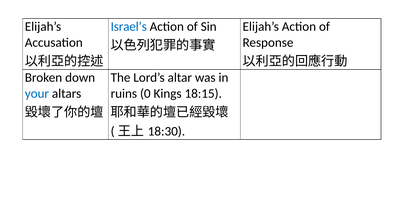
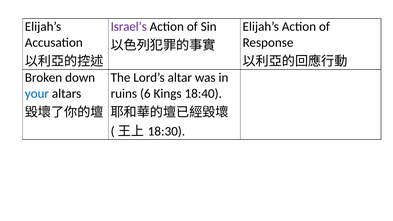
Israel’s colour: blue -> purple
0: 0 -> 6
18:15: 18:15 -> 18:40
